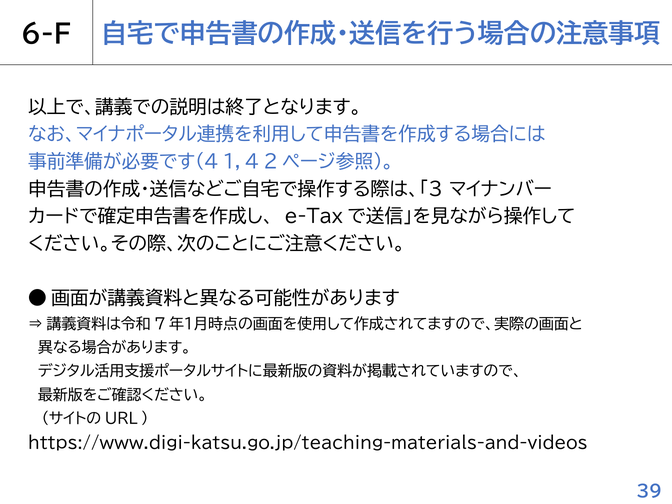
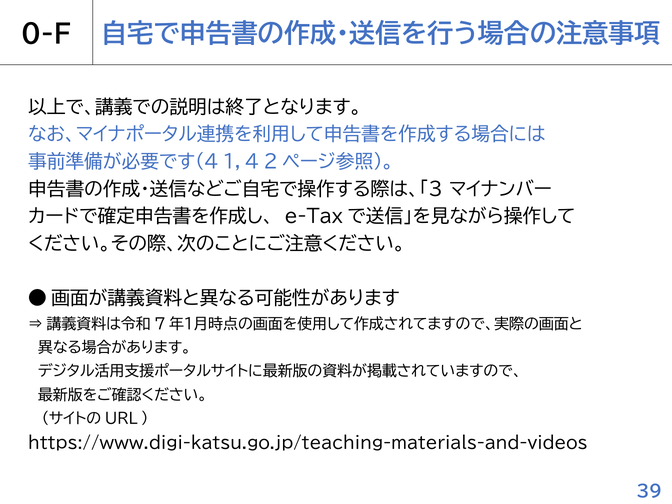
6-F: 6-F -> 0-F
